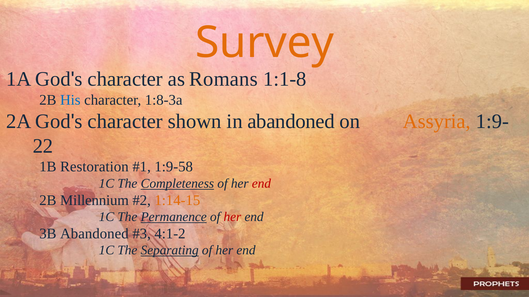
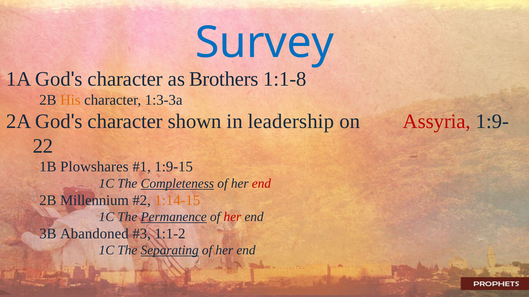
Survey colour: orange -> blue
Romans: Romans -> Brothers
His colour: blue -> orange
1:8-3a: 1:8-3a -> 1:3-3a
in abandoned: abandoned -> leadership
Assyria colour: orange -> red
Restoration: Restoration -> Plowshares
1:9-58: 1:9-58 -> 1:9-15
4:1-2: 4:1-2 -> 1:1-2
